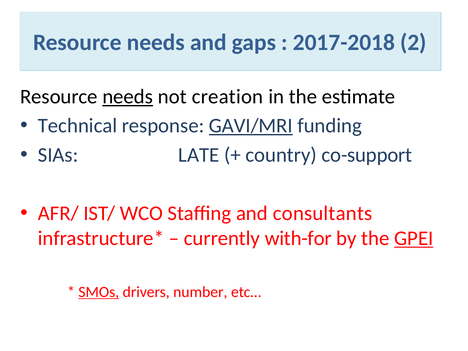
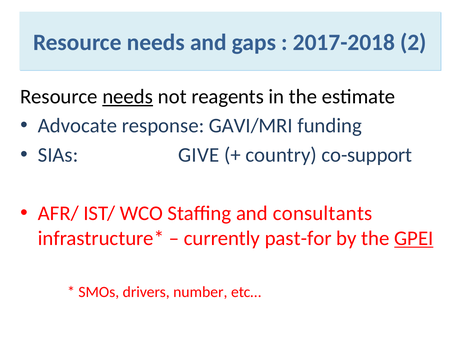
creation: creation -> reagents
Technical: Technical -> Advocate
GAVI/MRI underline: present -> none
LATE: LATE -> GIVE
with-for: with-for -> past-for
SMOs underline: present -> none
